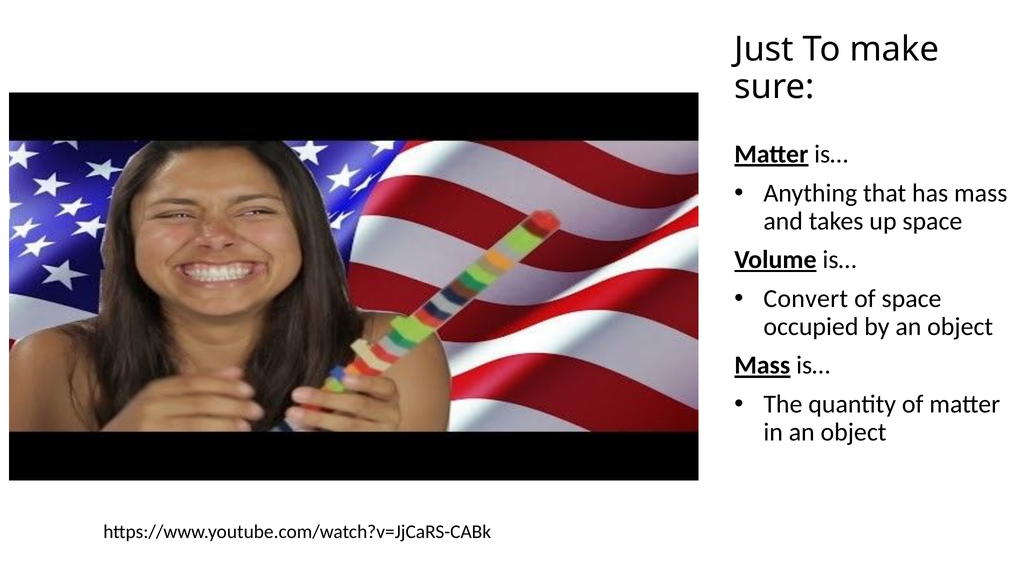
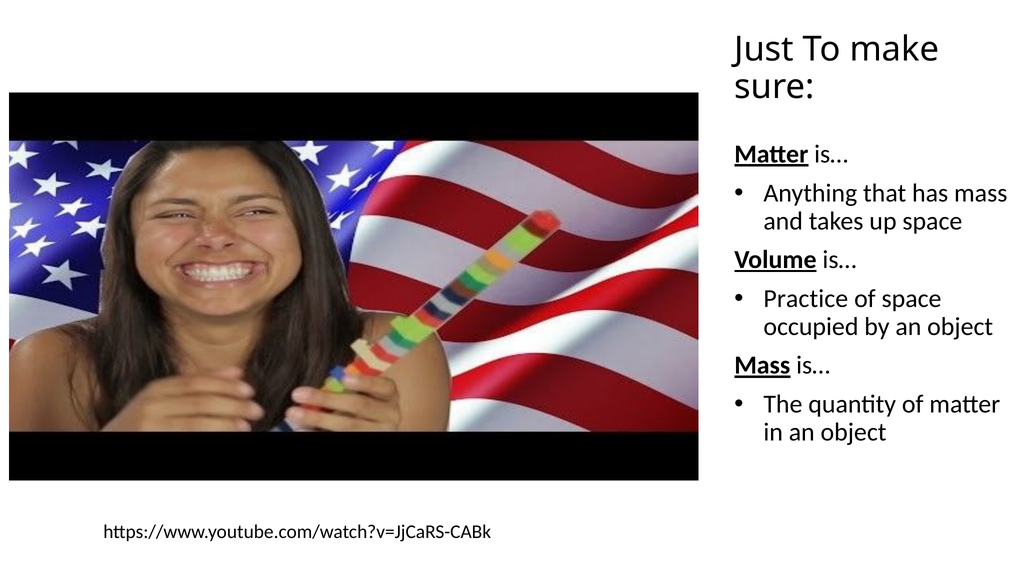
Convert: Convert -> Practice
